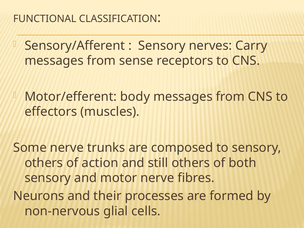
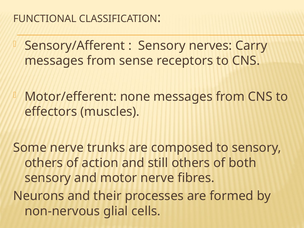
body: body -> none
